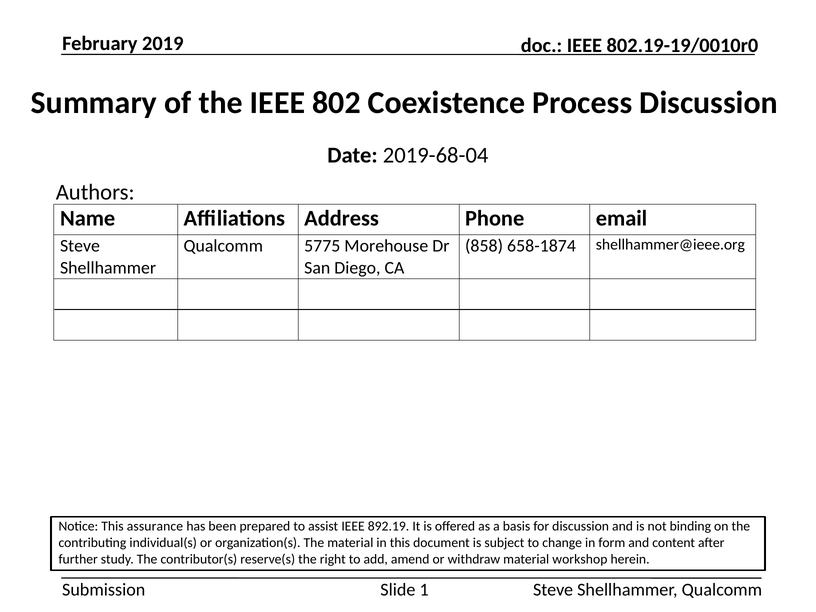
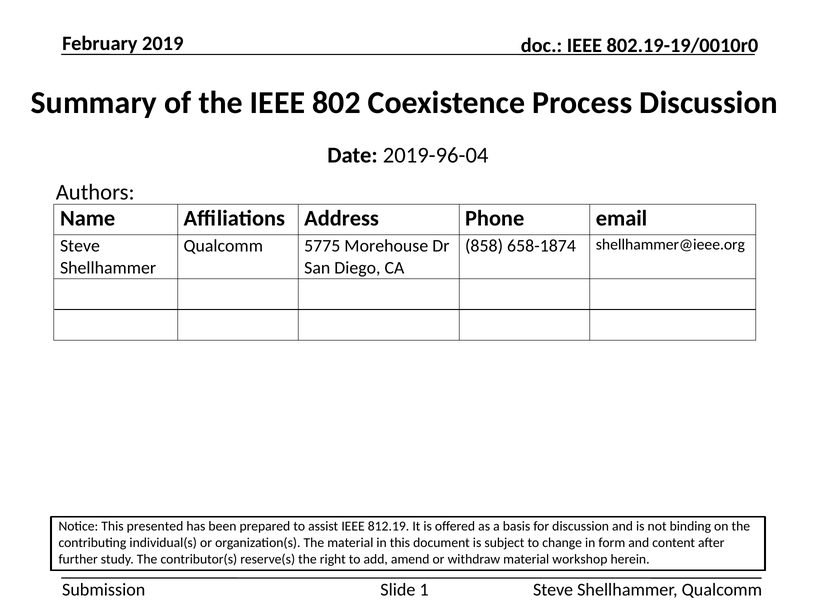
2019-68-04: 2019-68-04 -> 2019-96-04
assurance: assurance -> presented
892.19: 892.19 -> 812.19
